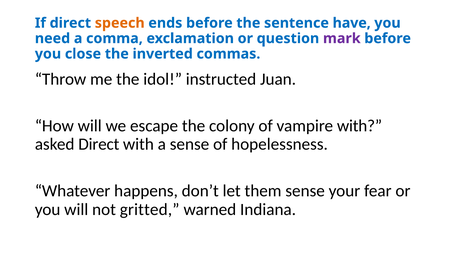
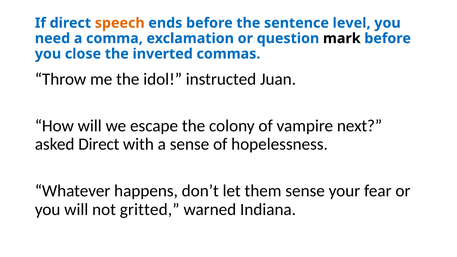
have: have -> level
mark colour: purple -> black
vampire with: with -> next
